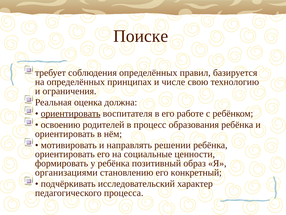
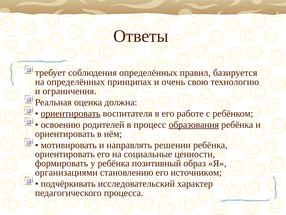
Поиске: Поиске -> Ответы
числе: числе -> очень
образования underline: none -> present
конкретный: конкретный -> источником
